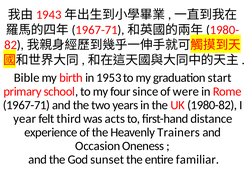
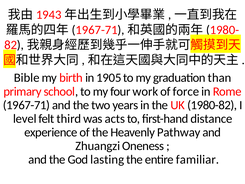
1953: 1953 -> 1905
start: start -> than
since: since -> work
were: were -> force
year: year -> level
Trainers: Trainers -> Pathway
Occasion: Occasion -> Zhuangzi
sunset: sunset -> lasting
